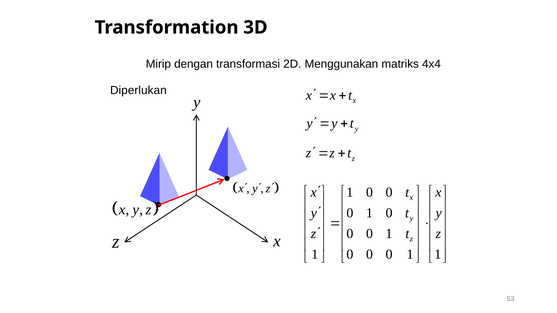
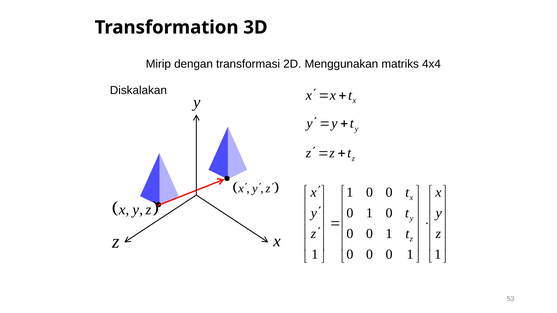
Diperlukan: Diperlukan -> Diskalakan
